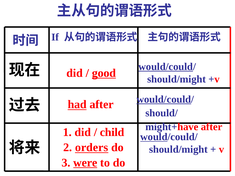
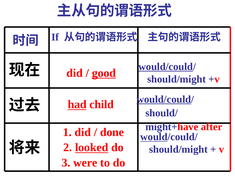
had after: after -> child
child: child -> done
orders: orders -> looked
were underline: present -> none
